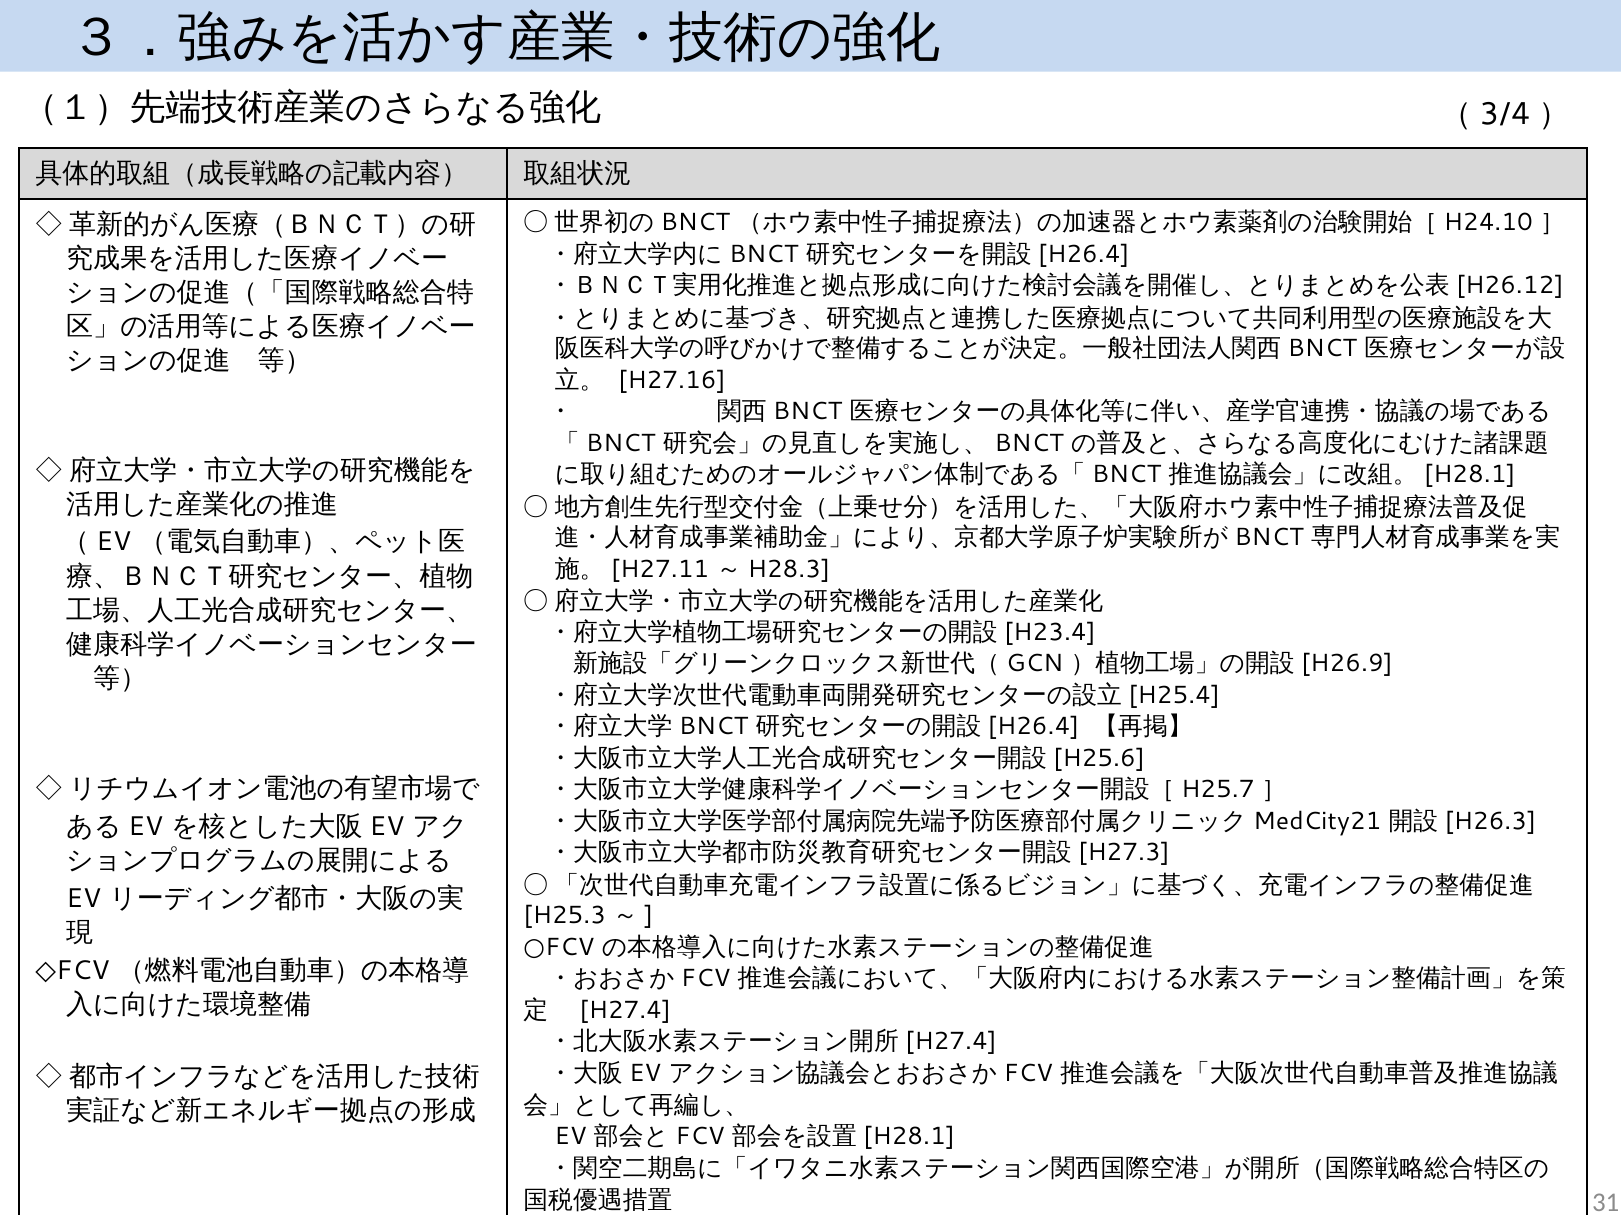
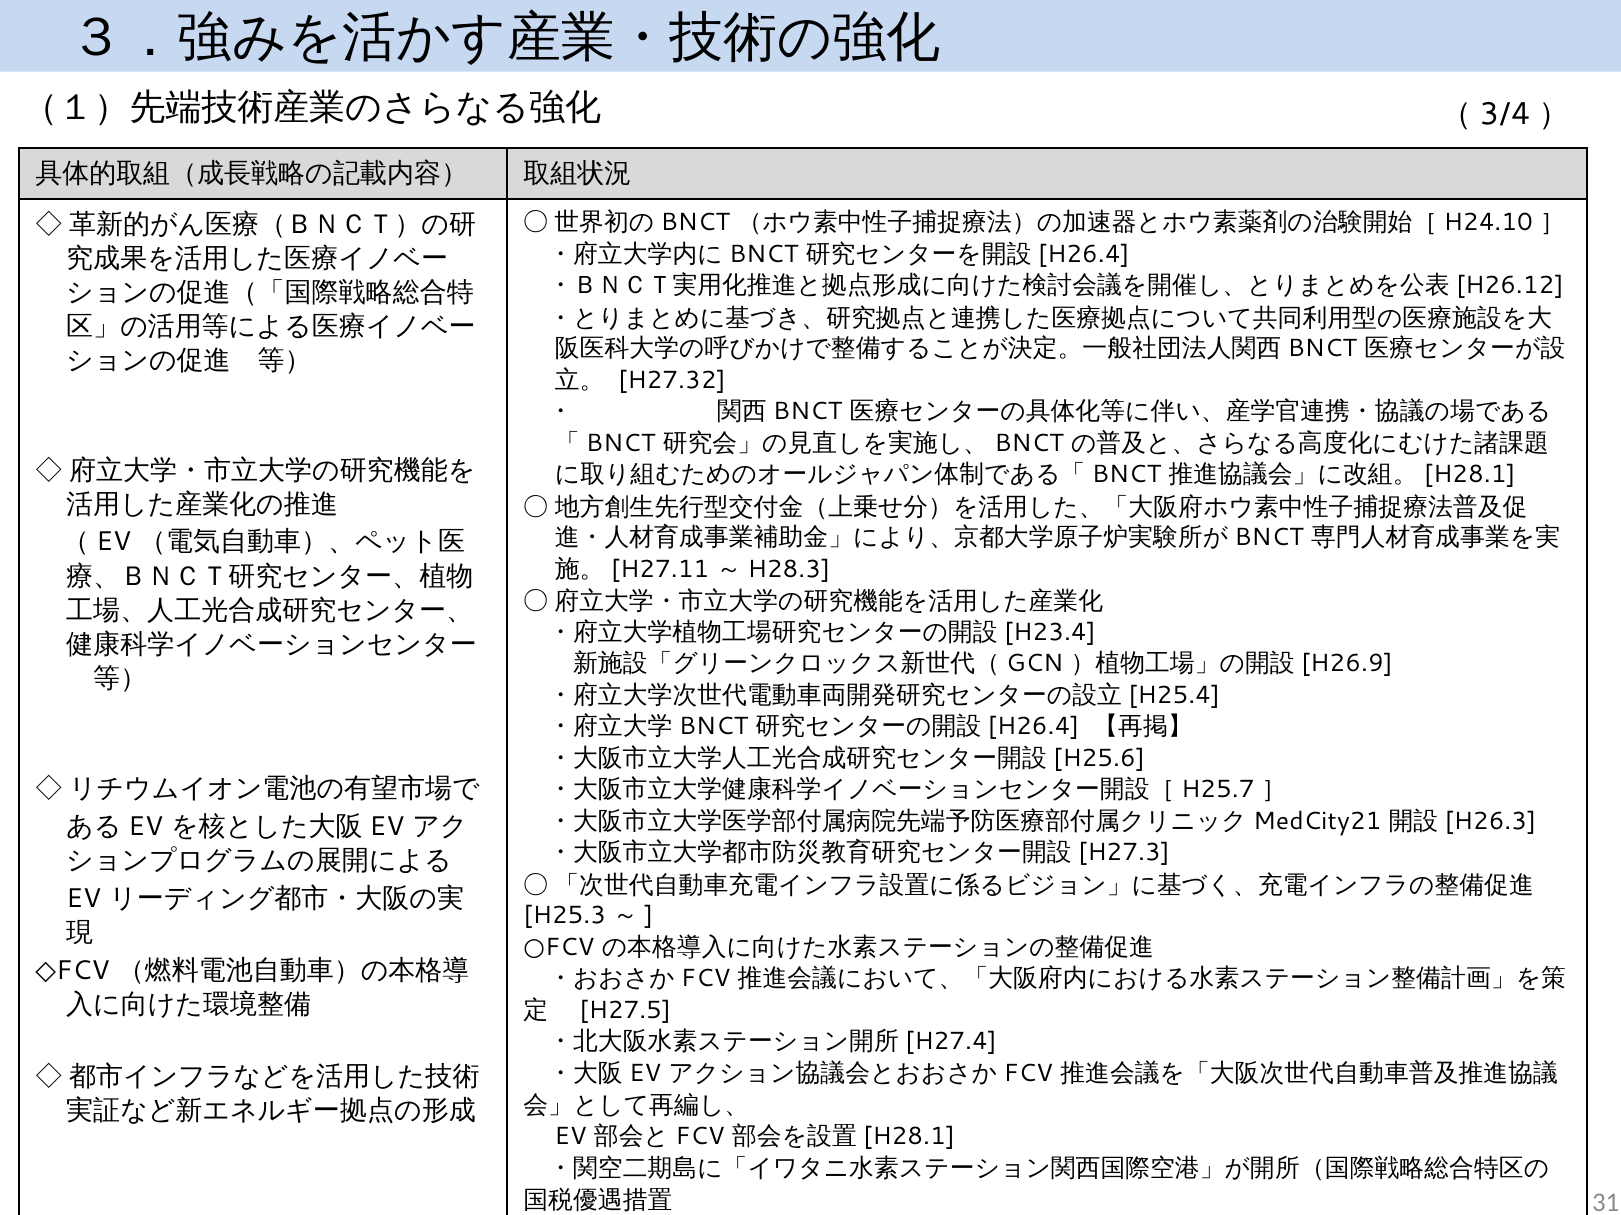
H27.16: H27.16 -> H27.32
H27.4 at (625, 1011): H27.4 -> H27.5
